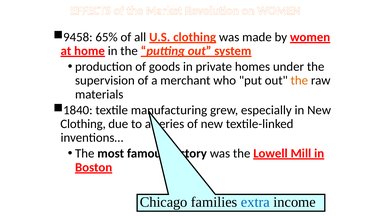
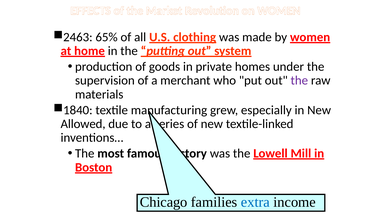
9458: 9458 -> 2463
the at (299, 81) colour: orange -> purple
Clothing at (83, 124): Clothing -> Allowed
